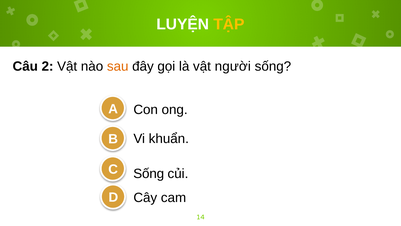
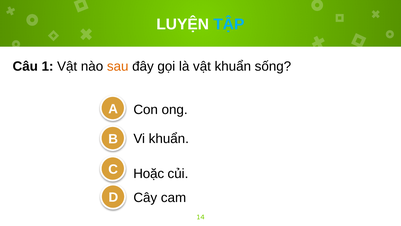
TẬP colour: yellow -> light blue
2: 2 -> 1
vật người: người -> khuẩn
C Sống: Sống -> Hoặc
